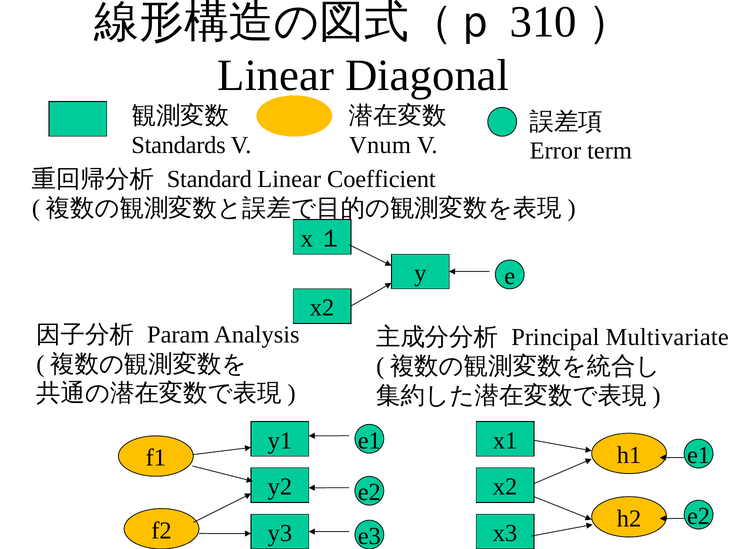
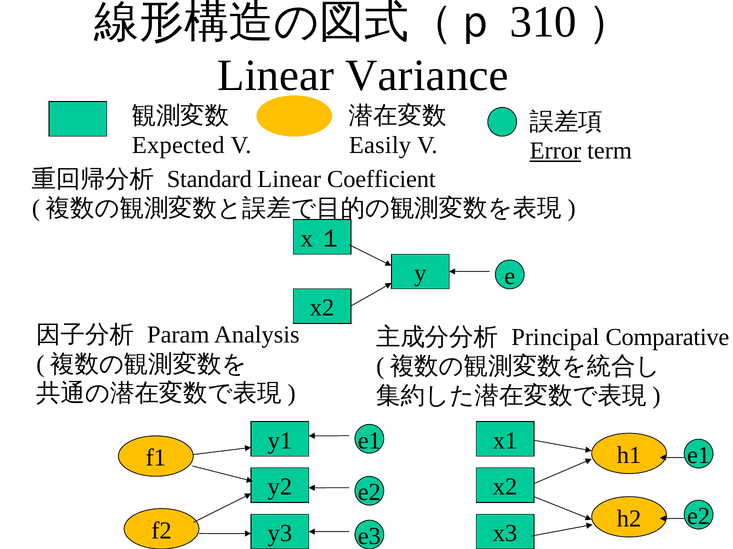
Diagonal: Diagonal -> Variance
Standards: Standards -> Expected
Vnum: Vnum -> Easily
Error underline: none -> present
Multivariate: Multivariate -> Comparative
